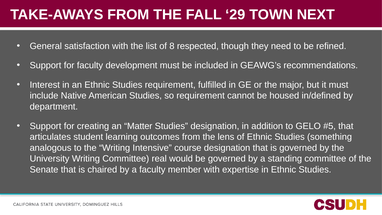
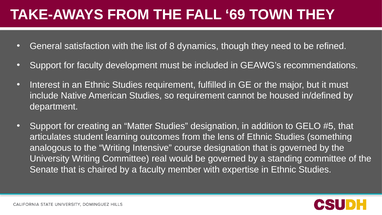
29: 29 -> 69
TOWN NEXT: NEXT -> THEY
respected: respected -> dynamics
